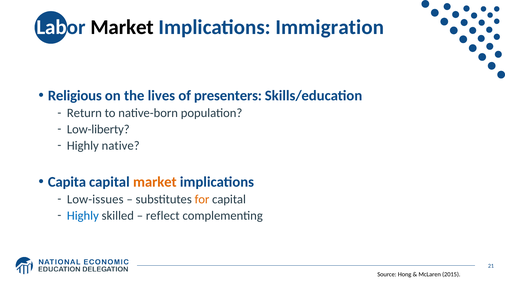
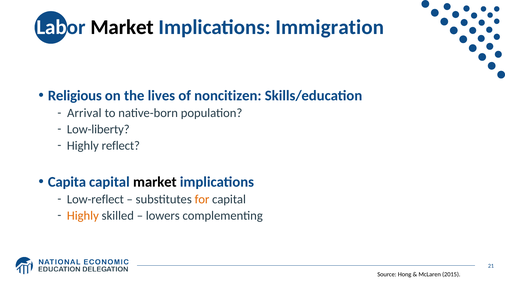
presenters: presenters -> noncitizen
Return: Return -> Arrival
native: native -> reflect
market at (155, 182) colour: orange -> black
Low-issues: Low-issues -> Low-reflect
Highly at (83, 216) colour: blue -> orange
reflect: reflect -> lowers
